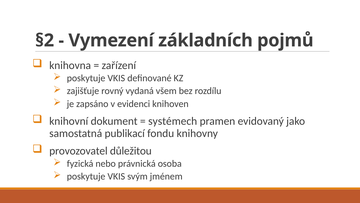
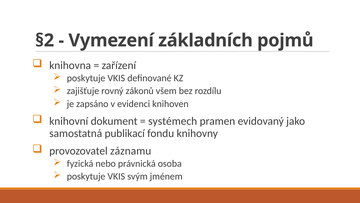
vydaná: vydaná -> zákonů
důležitou: důležitou -> záznamu
